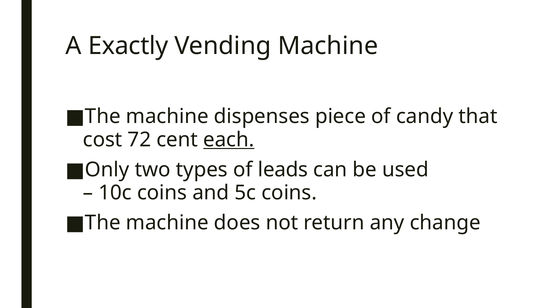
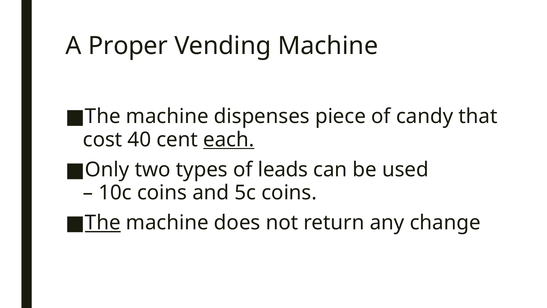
Exactly: Exactly -> Proper
72: 72 -> 40
The at (103, 223) underline: none -> present
